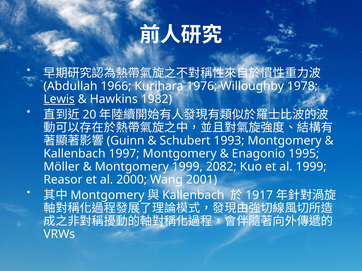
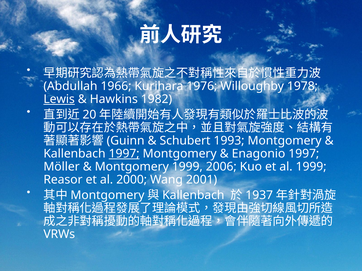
1997 at (124, 154) underline: none -> present
Enagonio 1995: 1995 -> 1997
2082: 2082 -> 2006
1917: 1917 -> 1937
